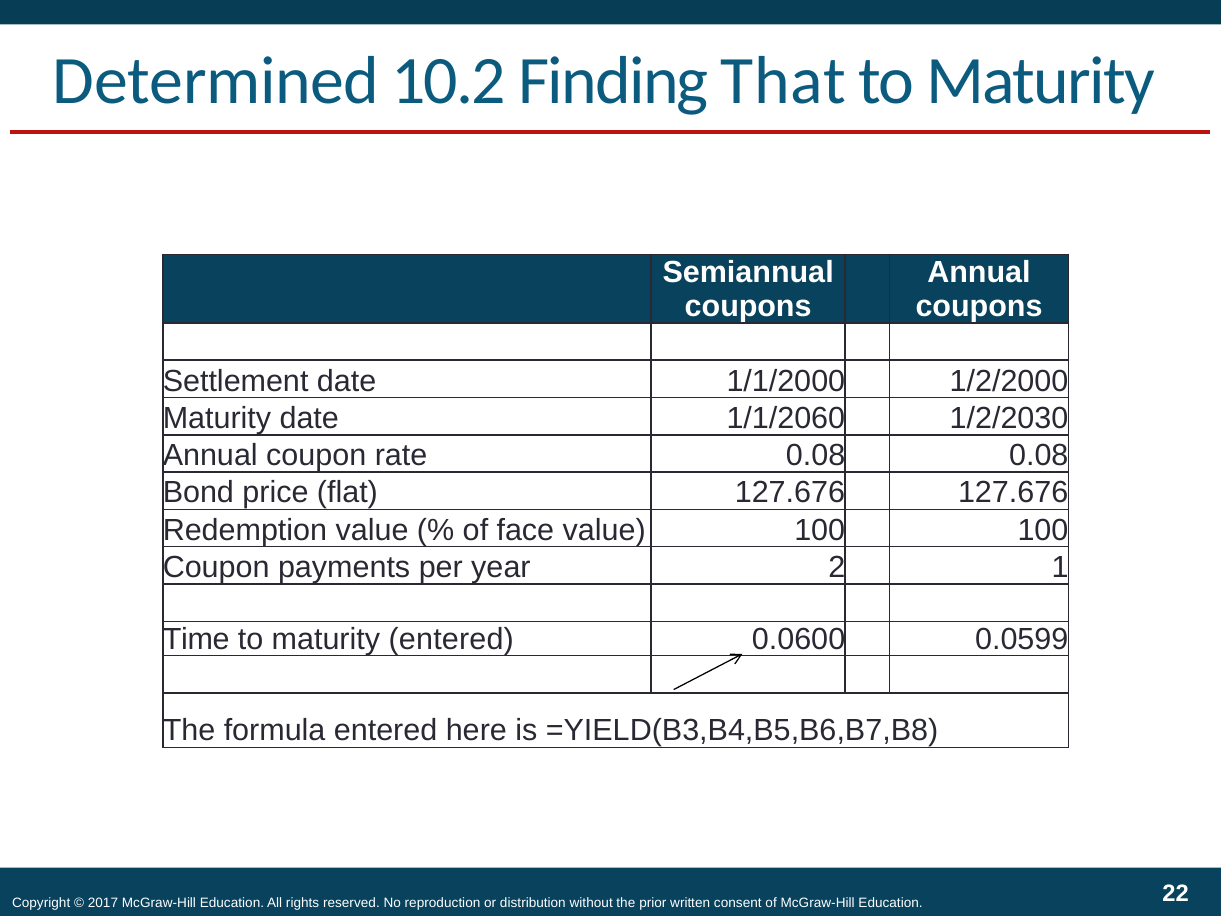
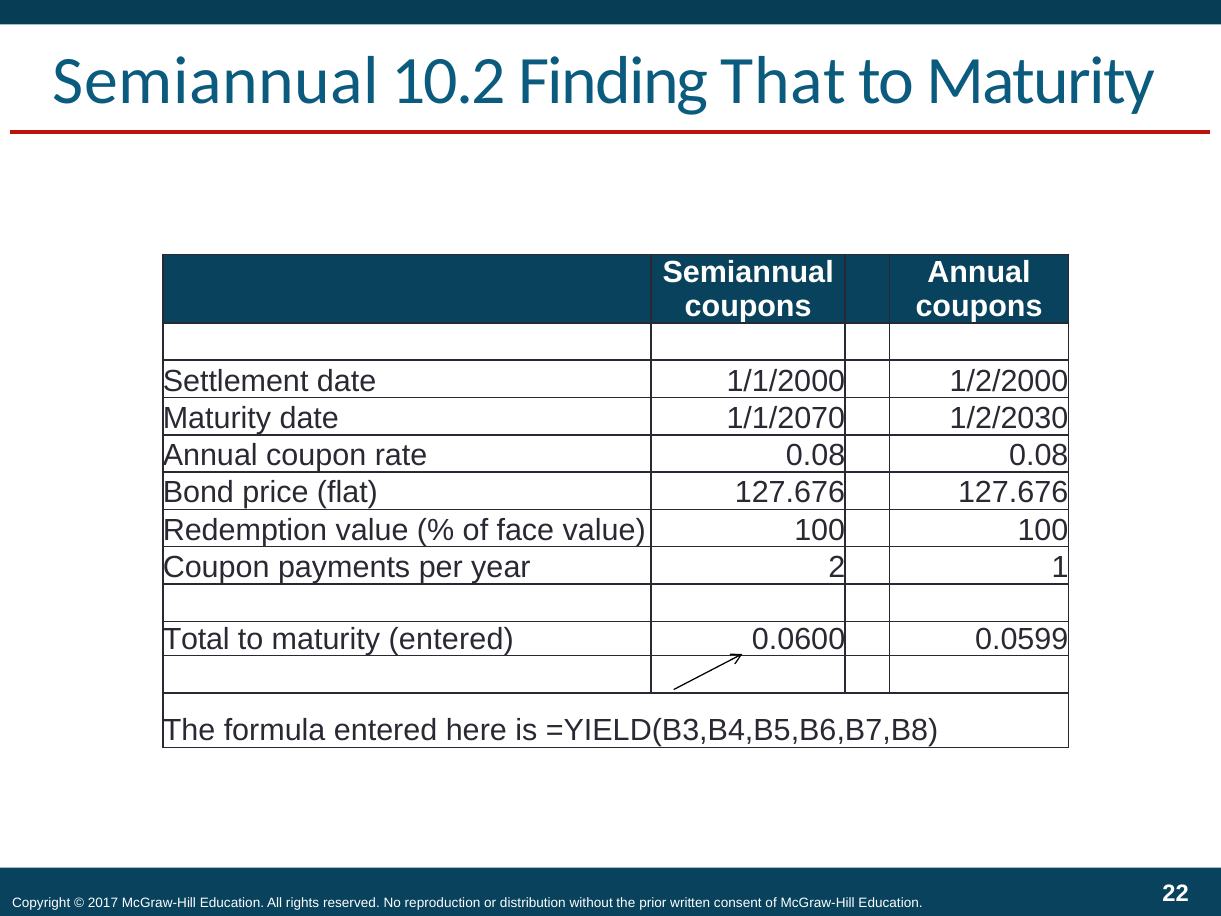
Determined at (216, 81): Determined -> Semiannual
1/1/2060: 1/1/2060 -> 1/1/2070
Time: Time -> Total
